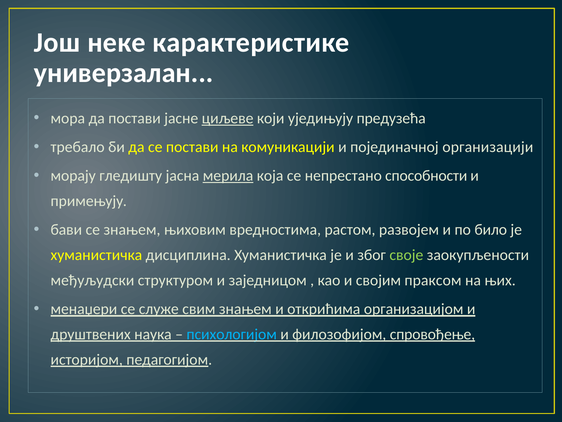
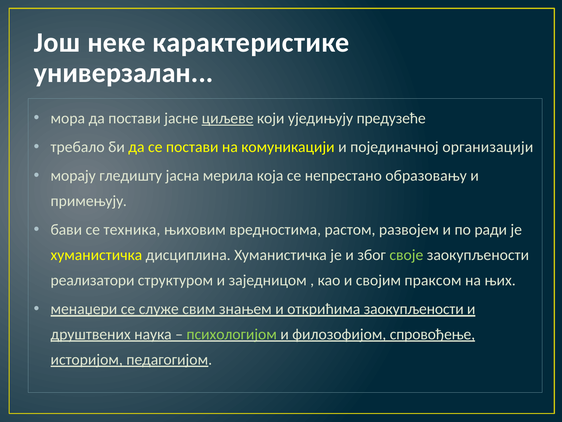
предузећа: предузећа -> предузеће
мерила underline: present -> none
способности: способности -> образовању
се знањем: знањем -> техника
било: било -> ради
међуљудски: међуљудски -> реализатори
открићима организацијом: организацијом -> заокупљености
психологијом colour: light blue -> light green
